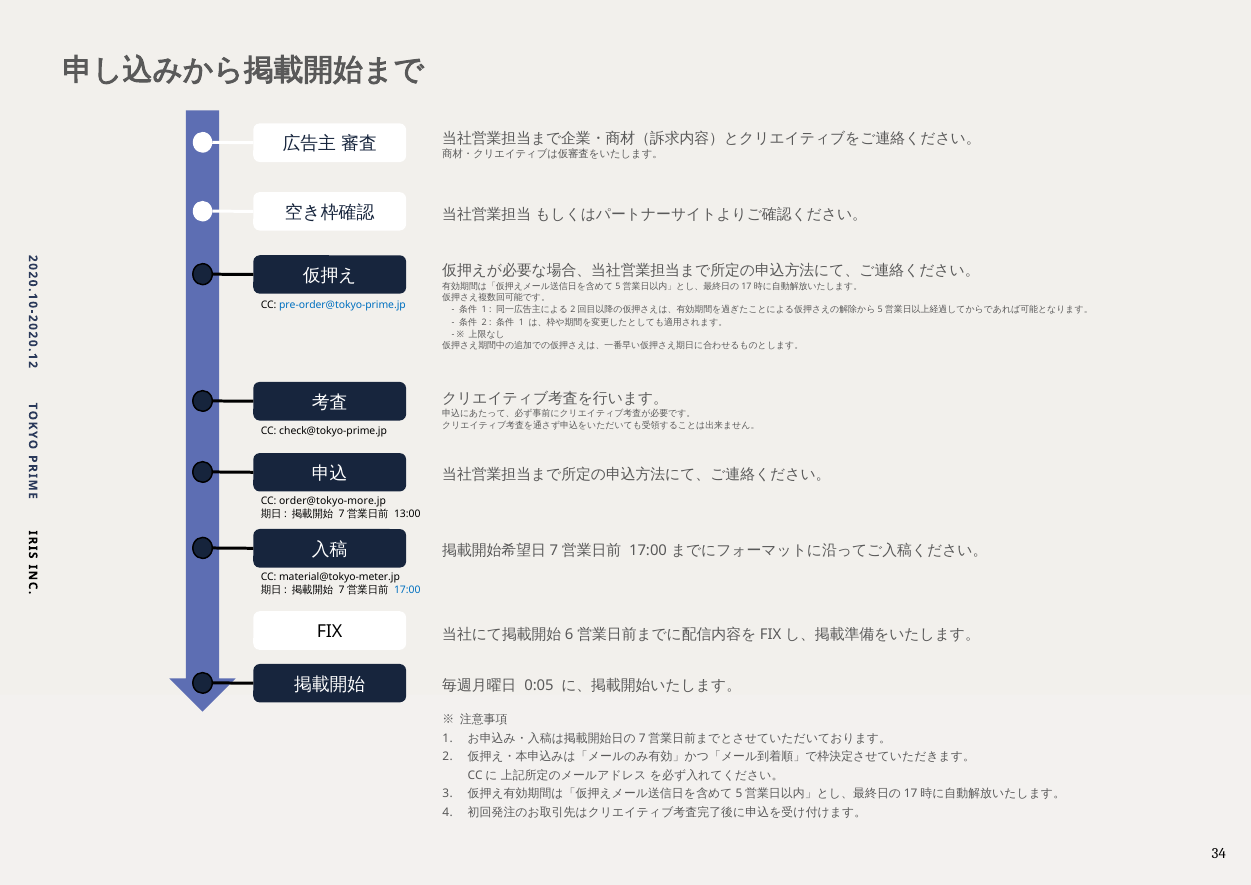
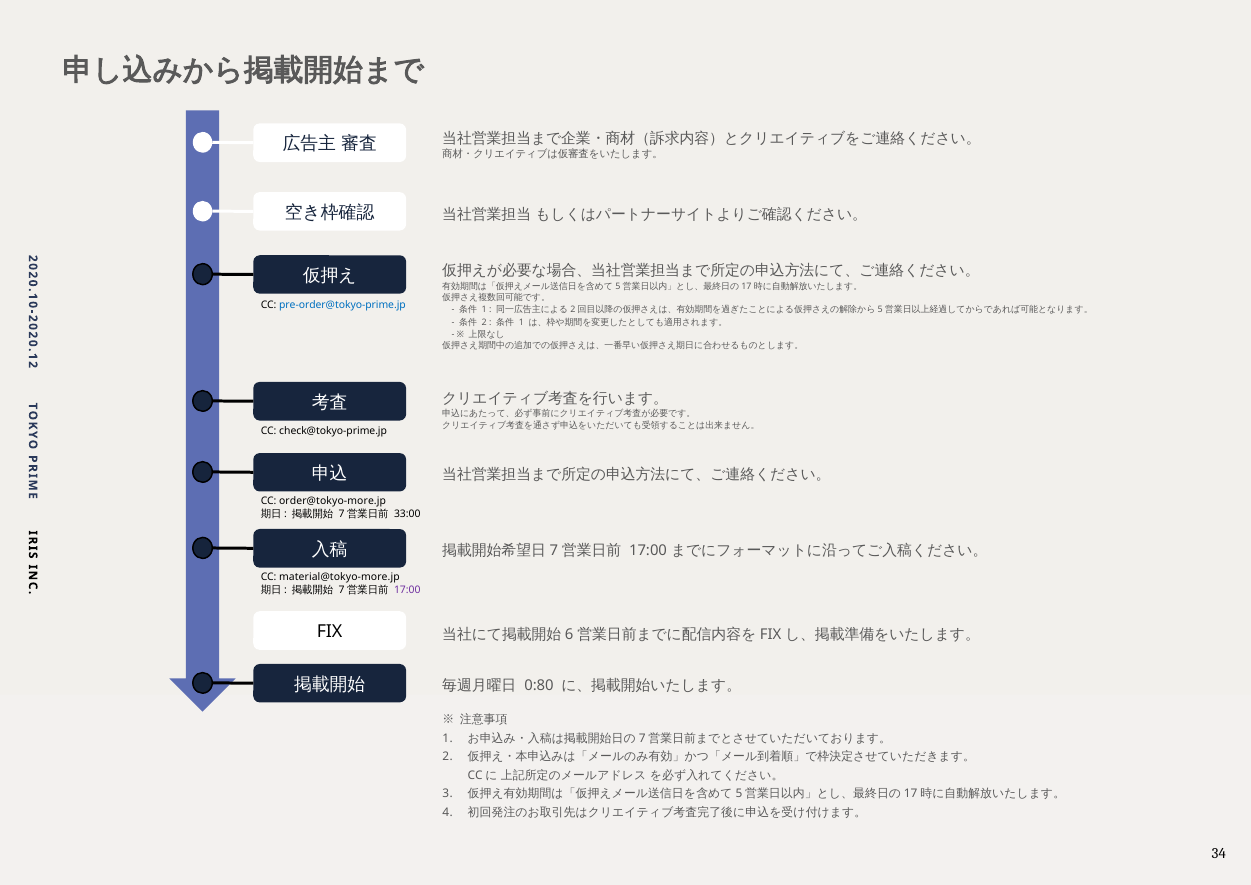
13:00: 13:00 -> 33:00
material@tokyo-meter.jp: material@tokyo-meter.jp -> material@tokyo-more.jp
17:00 at (407, 589) colour: blue -> purple
0:05: 0:05 -> 0:80
